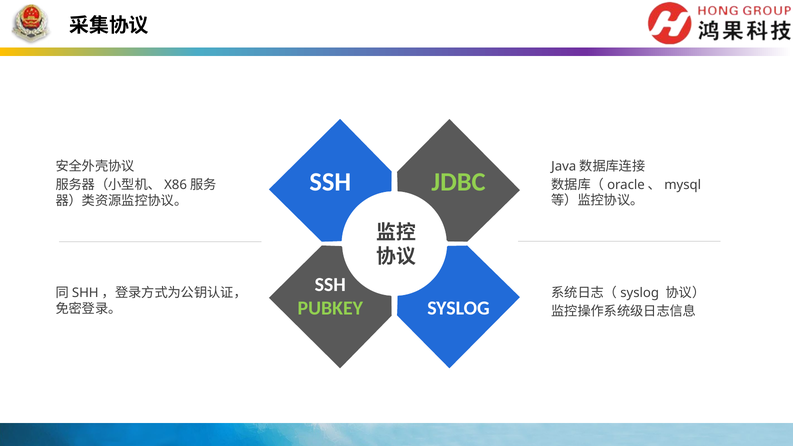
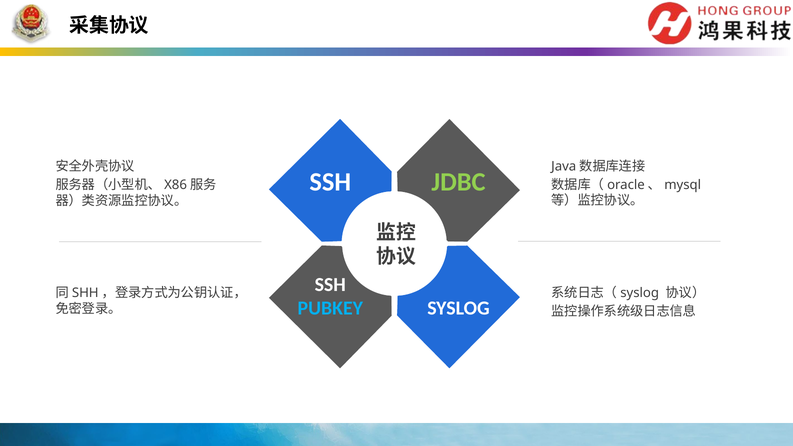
PUBKEY colour: light green -> light blue
